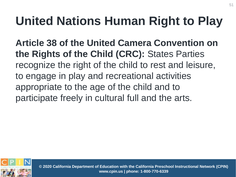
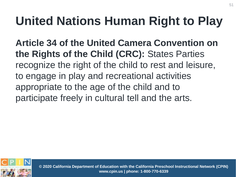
38: 38 -> 34
full: full -> tell
